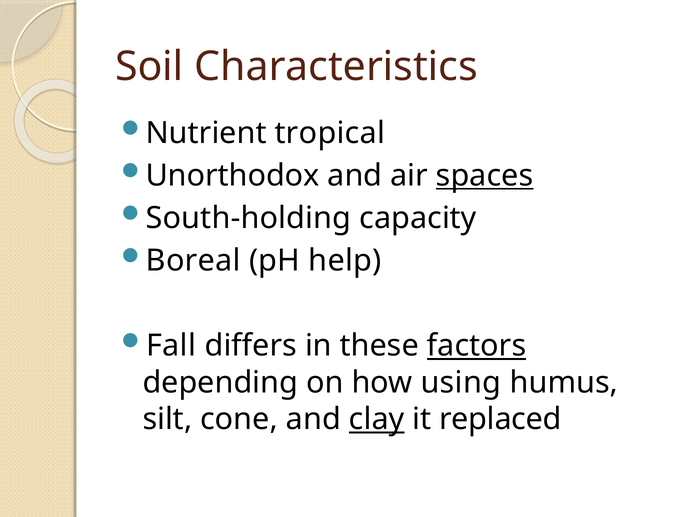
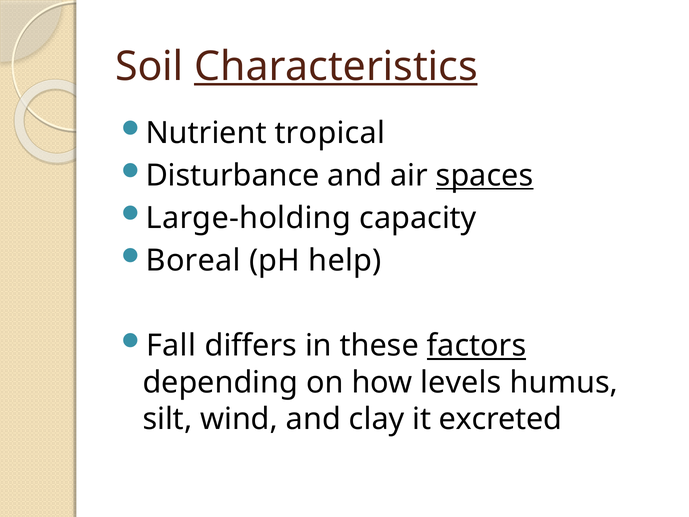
Characteristics underline: none -> present
Unorthodox: Unorthodox -> Disturbance
South-holding: South-holding -> Large-holding
using: using -> levels
cone: cone -> wind
clay underline: present -> none
replaced: replaced -> excreted
